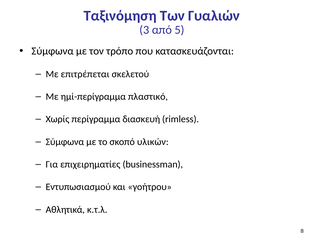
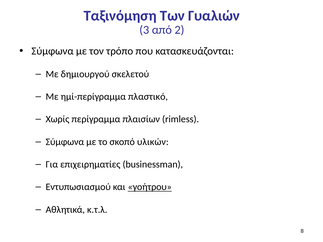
5: 5 -> 2
επιτρέπεται: επιτρέπεται -> δημιουργού
διασκευή: διασκευή -> πλαισίων
γοήτρου underline: none -> present
